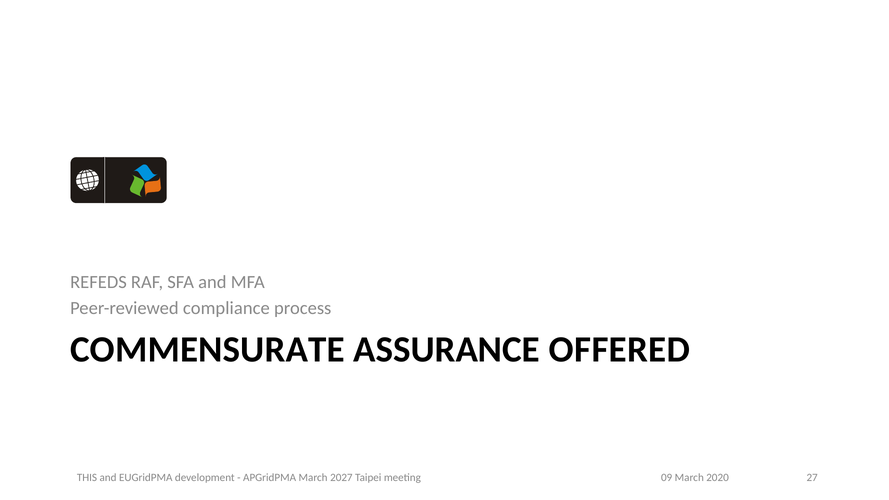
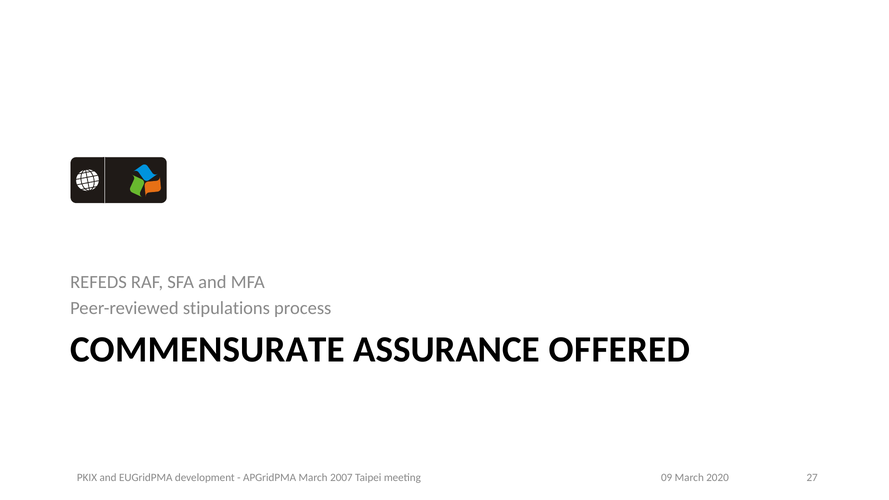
compliance: compliance -> stipulations
THIS: THIS -> PKIX
2027: 2027 -> 2007
